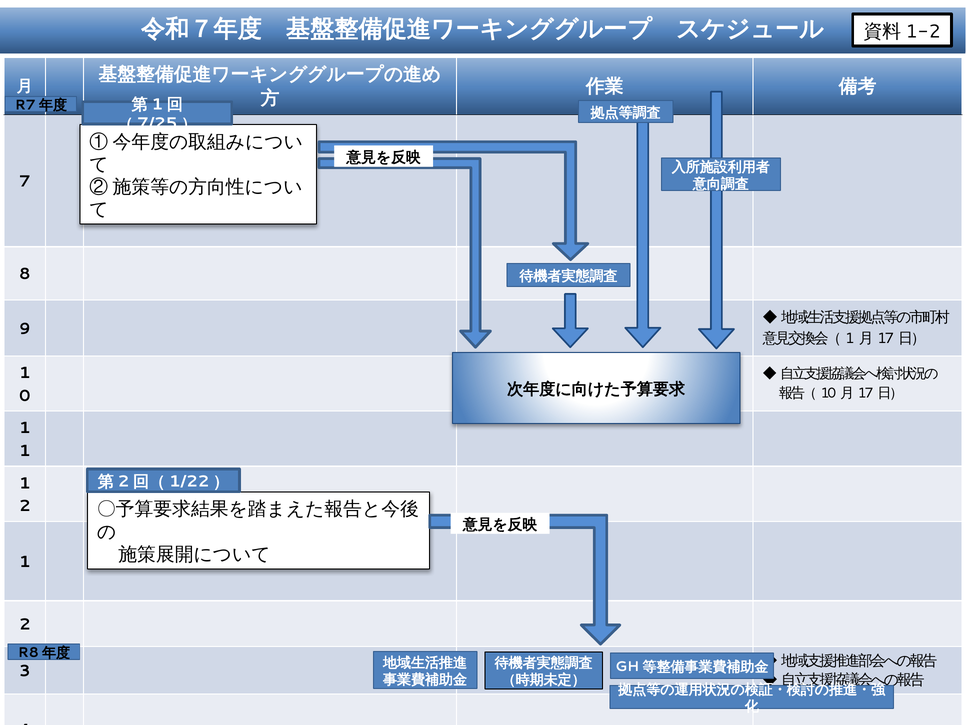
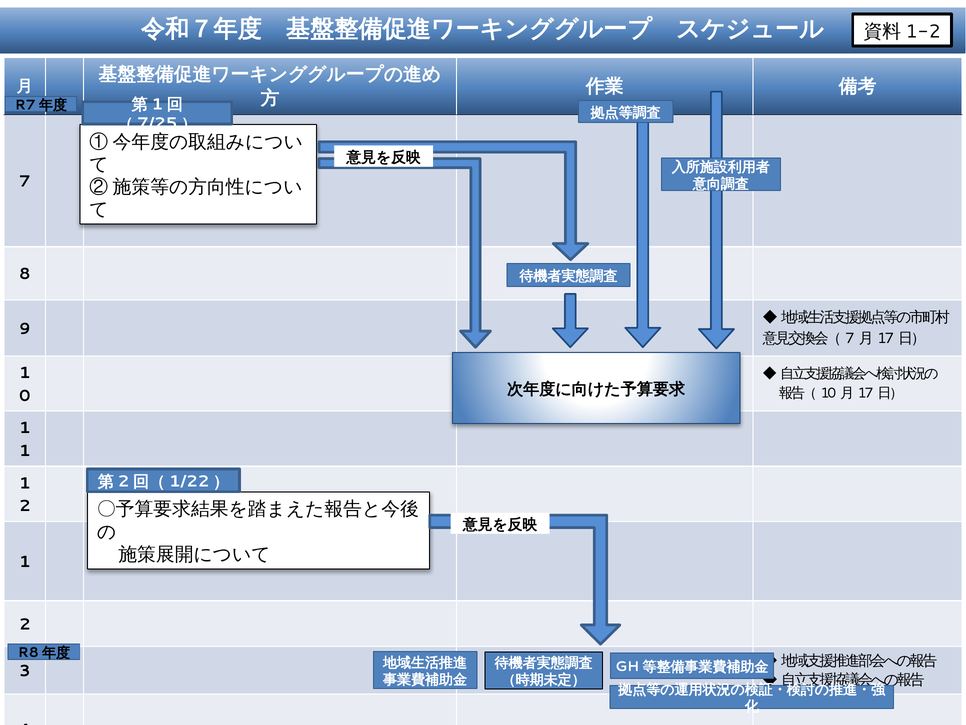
1 at (850, 338): 1 -> 7
